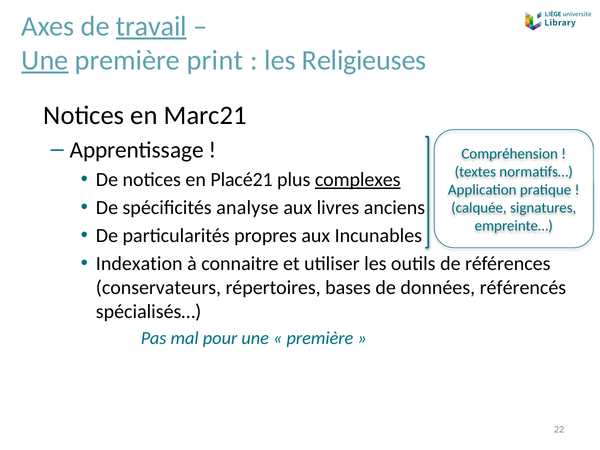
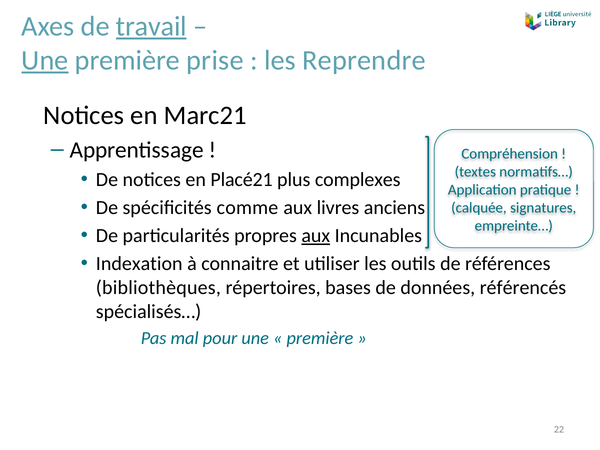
print: print -> prise
Religieuses: Religieuses -> Reprendre
complexes underline: present -> none
analyse: analyse -> comme
aux at (316, 236) underline: none -> present
conservateurs: conservateurs -> bibliothèques
